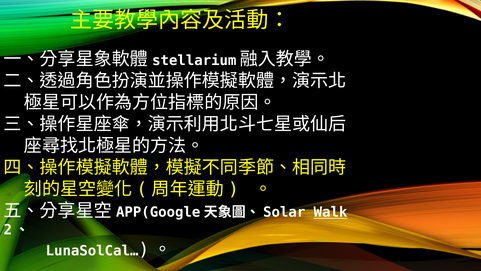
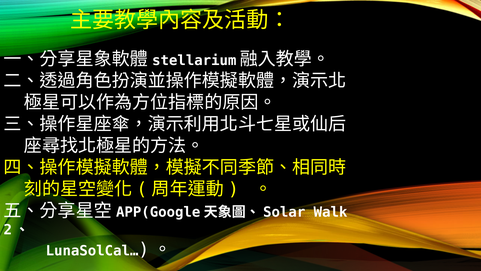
Walk underline: present -> none
